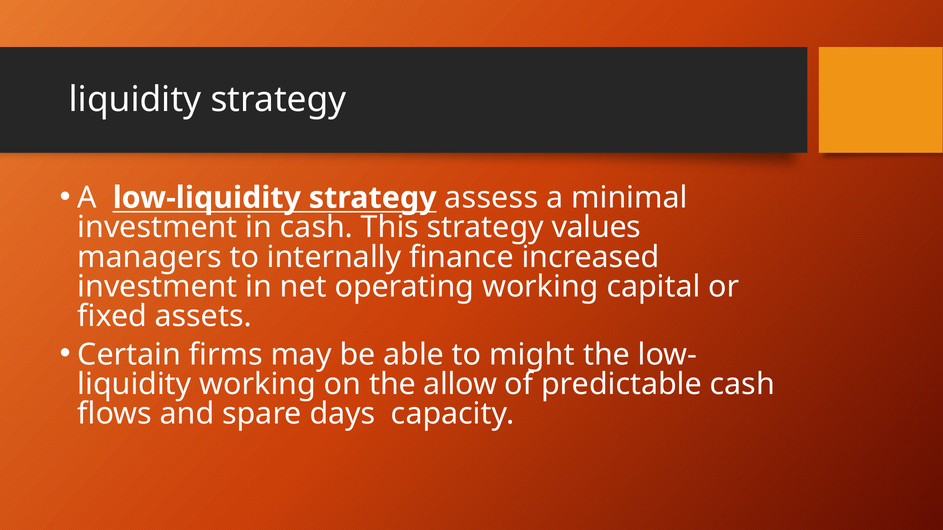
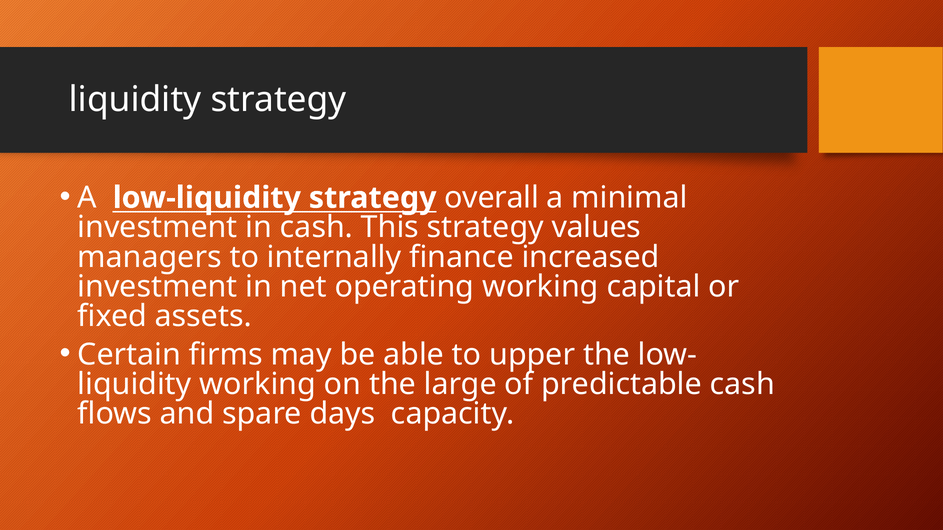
assess: assess -> overall
might: might -> upper
allow: allow -> large
